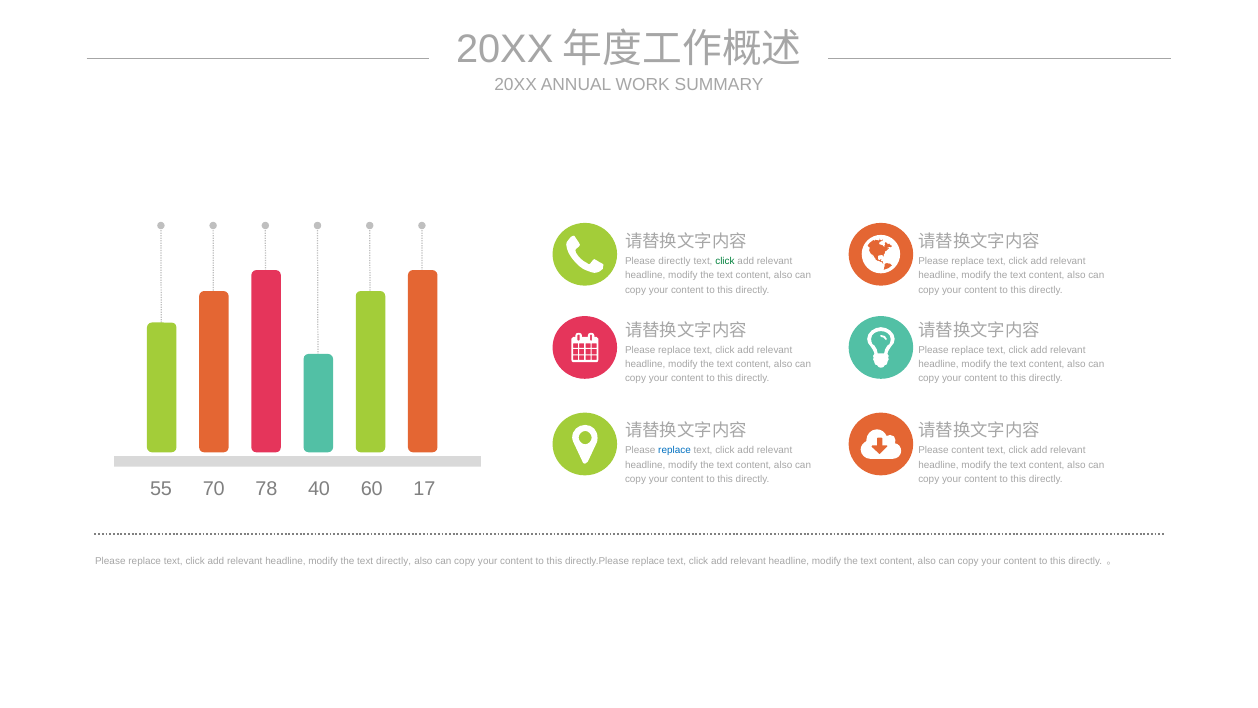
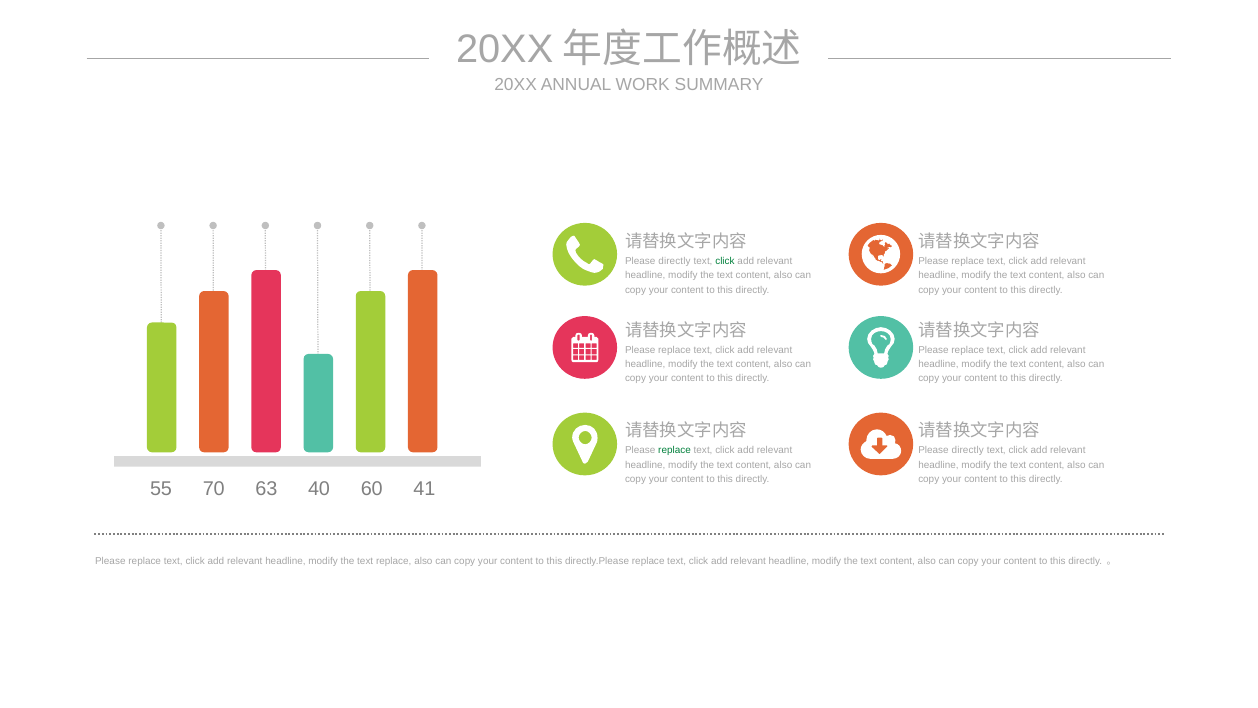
replace at (675, 450) colour: blue -> green
content at (968, 450): content -> directly
78: 78 -> 63
17: 17 -> 41
text directly: directly -> replace
